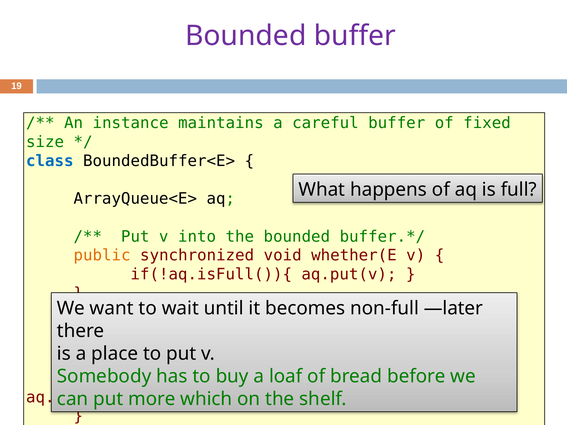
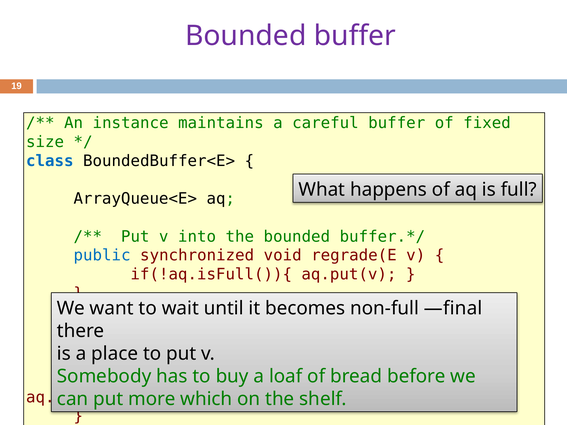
public at (102, 256) colour: orange -> blue
whether(E: whether(E -> regrade(E
—later: —later -> —final
